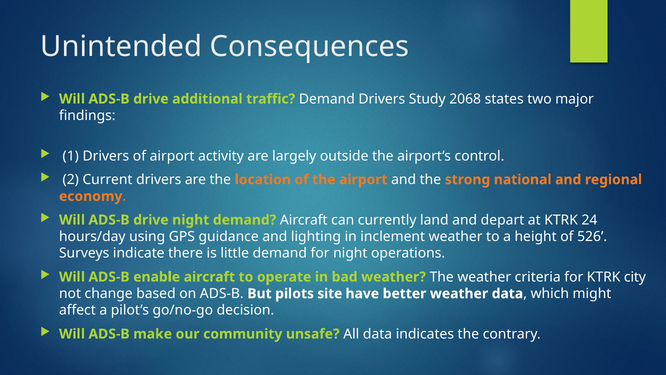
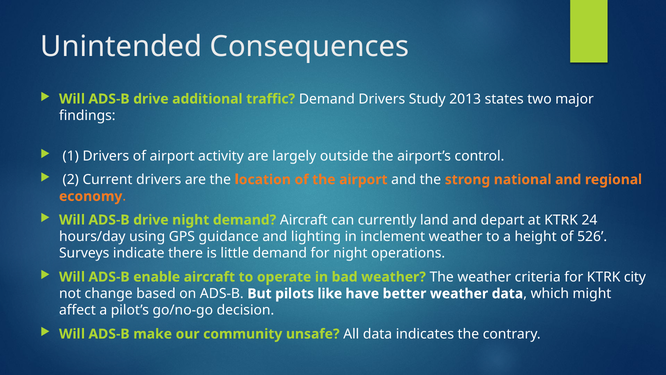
2068: 2068 -> 2013
site: site -> like
